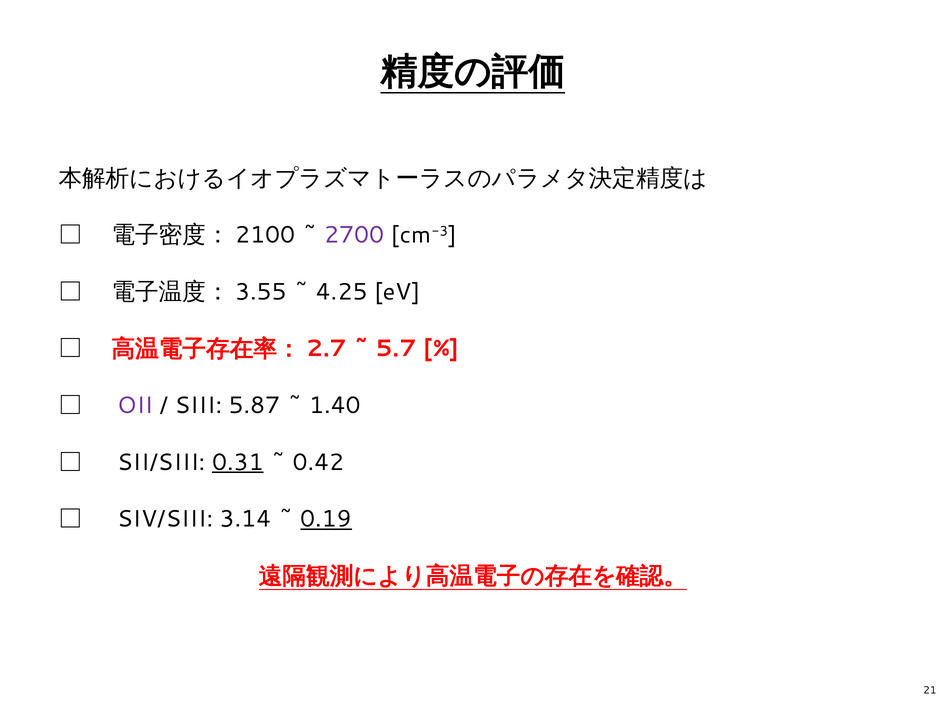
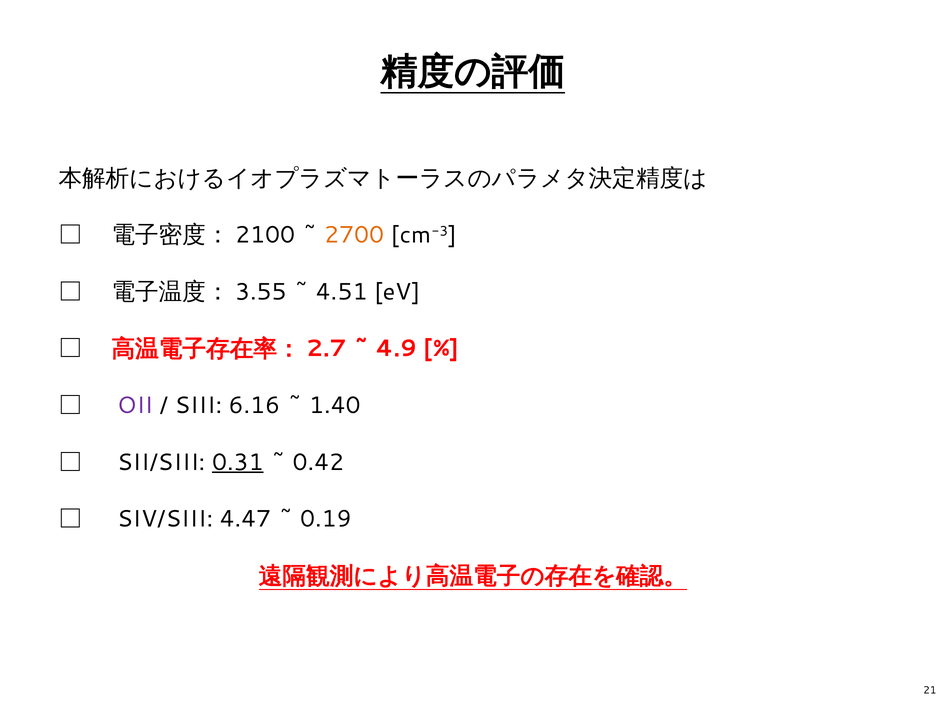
2700 colour: purple -> orange
4.25: 4.25 -> 4.51
5.7: 5.7 -> 4.9
5.87: 5.87 -> 6.16
3.14: 3.14 -> 4.47
0.19 underline: present -> none
